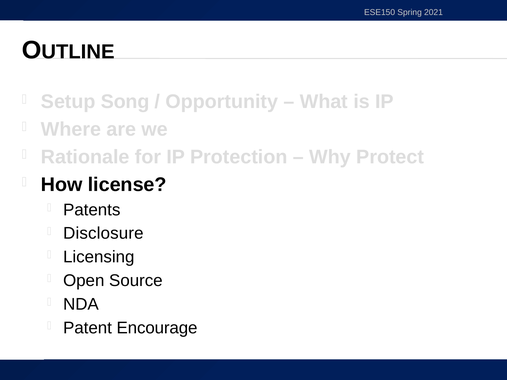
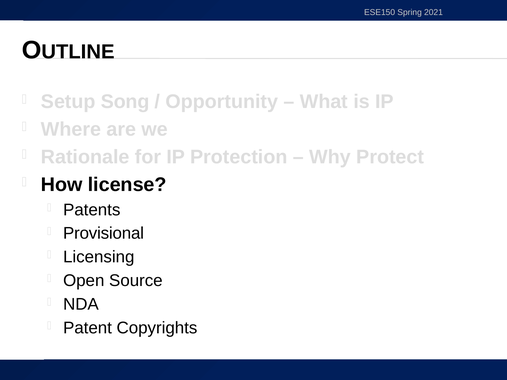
Disclosure: Disclosure -> Provisional
Encourage: Encourage -> Copyrights
